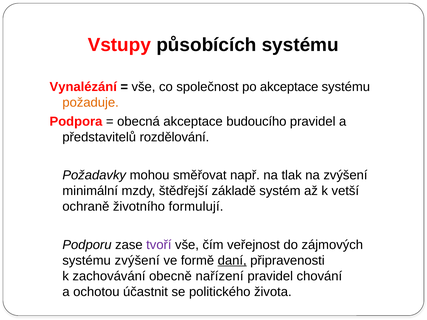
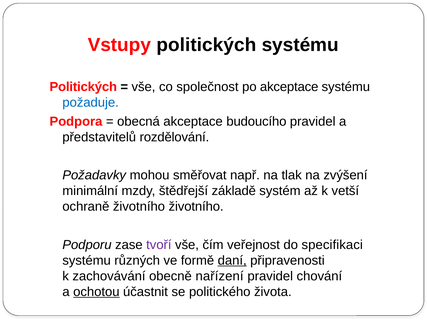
Vstupy působících: působících -> politických
Vynalézání at (83, 87): Vynalézání -> Politických
požaduje colour: orange -> blue
životního formulují: formulují -> životního
zájmových: zájmových -> specifikaci
systému zvýšení: zvýšení -> různých
ochotou underline: none -> present
